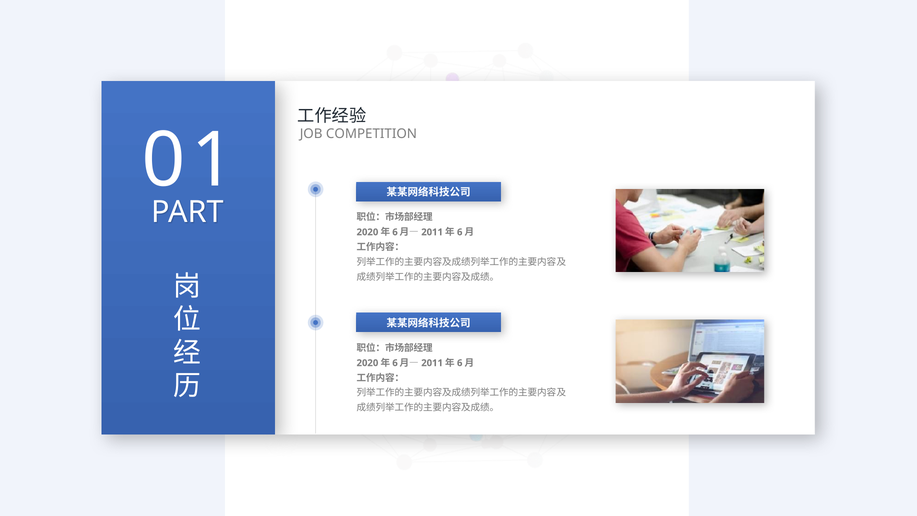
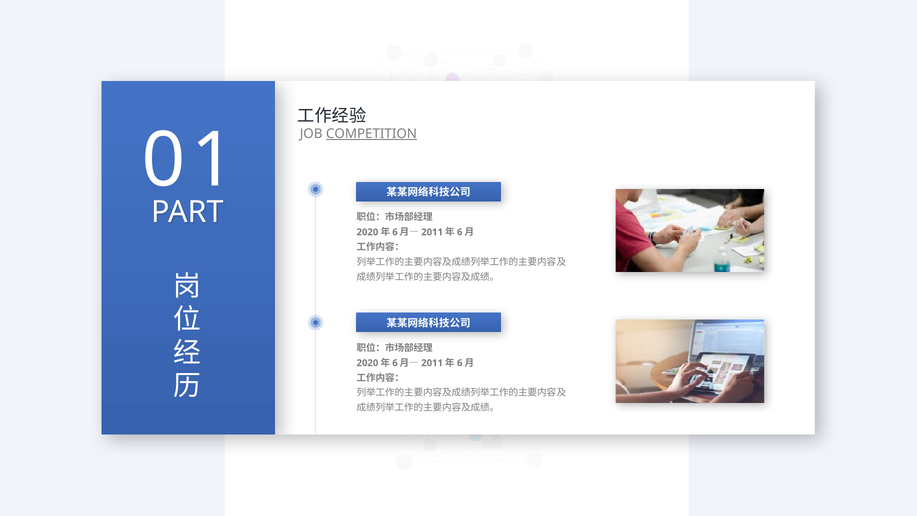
COMPETITION underline: none -> present
